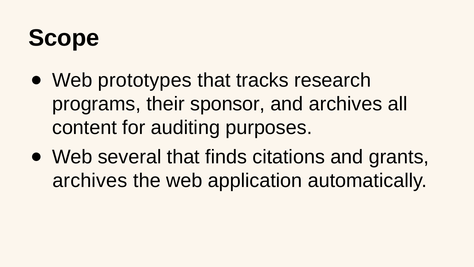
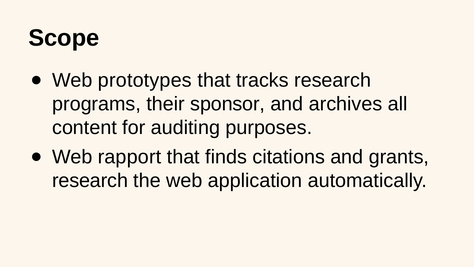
several: several -> rapport
archives at (90, 181): archives -> research
